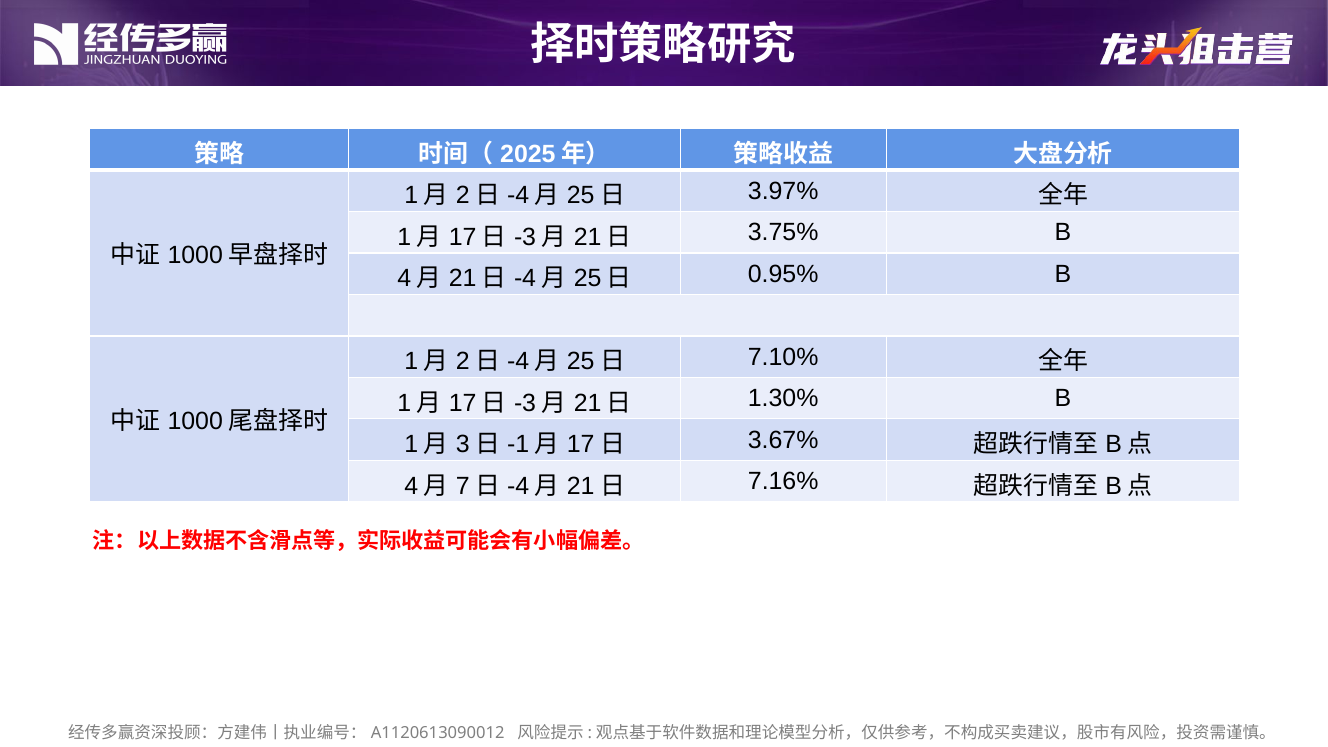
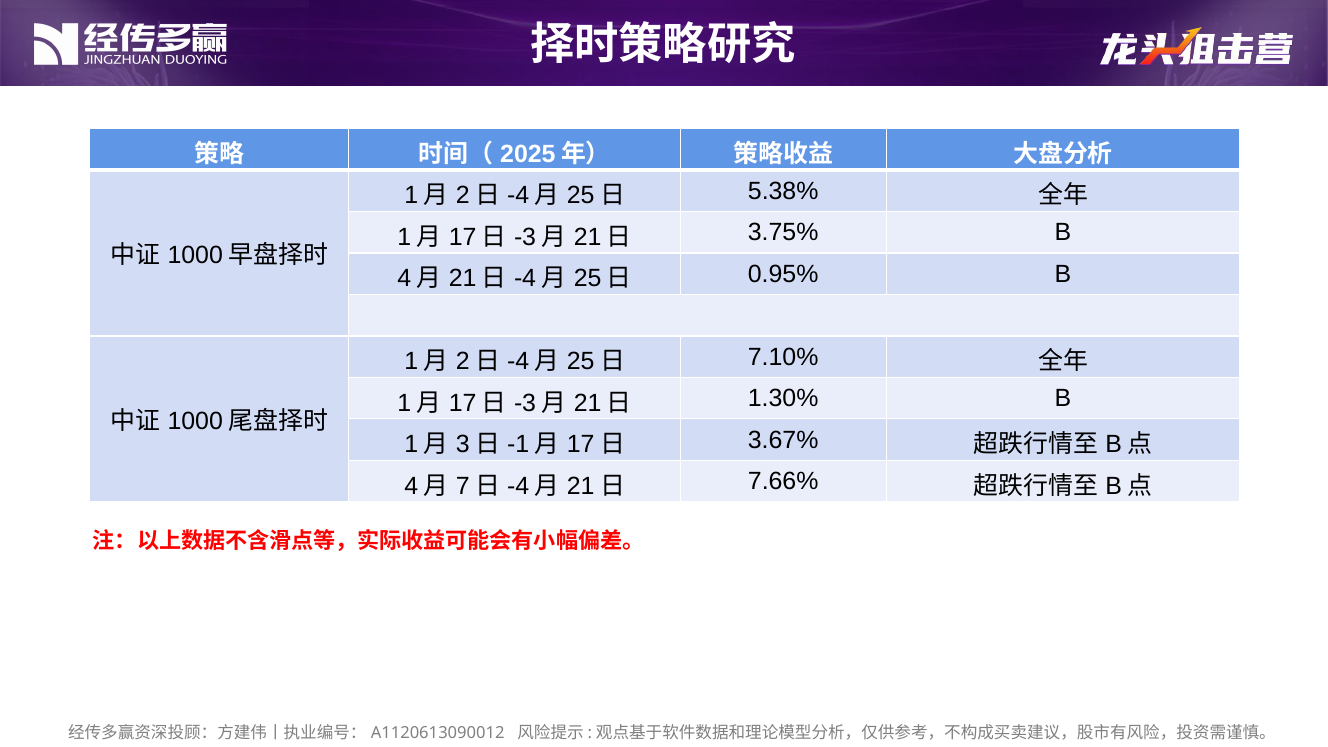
3.97%: 3.97% -> 5.38%
7.16%: 7.16% -> 7.66%
